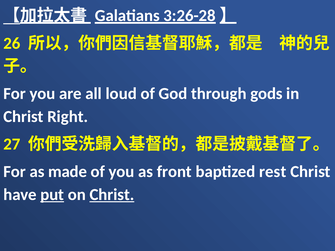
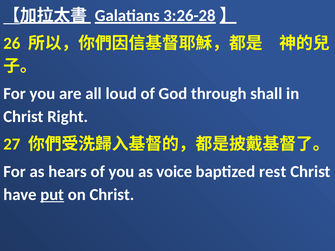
gods: gods -> shall
made: made -> hears
front: front -> voice
Christ at (112, 195) underline: present -> none
